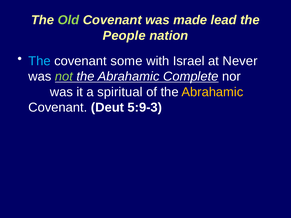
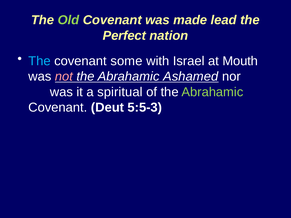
People: People -> Perfect
Never: Never -> Mouth
not colour: light green -> pink
Complete: Complete -> Ashamed
Abrahamic at (212, 92) colour: yellow -> light green
5:9-3: 5:9-3 -> 5:5-3
